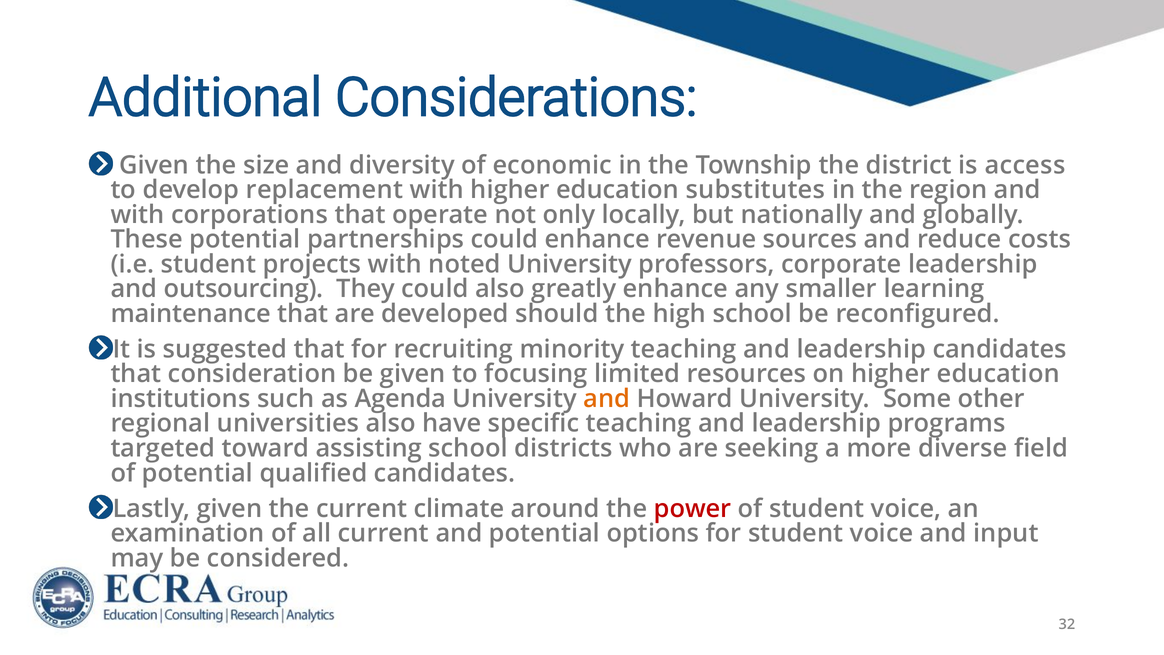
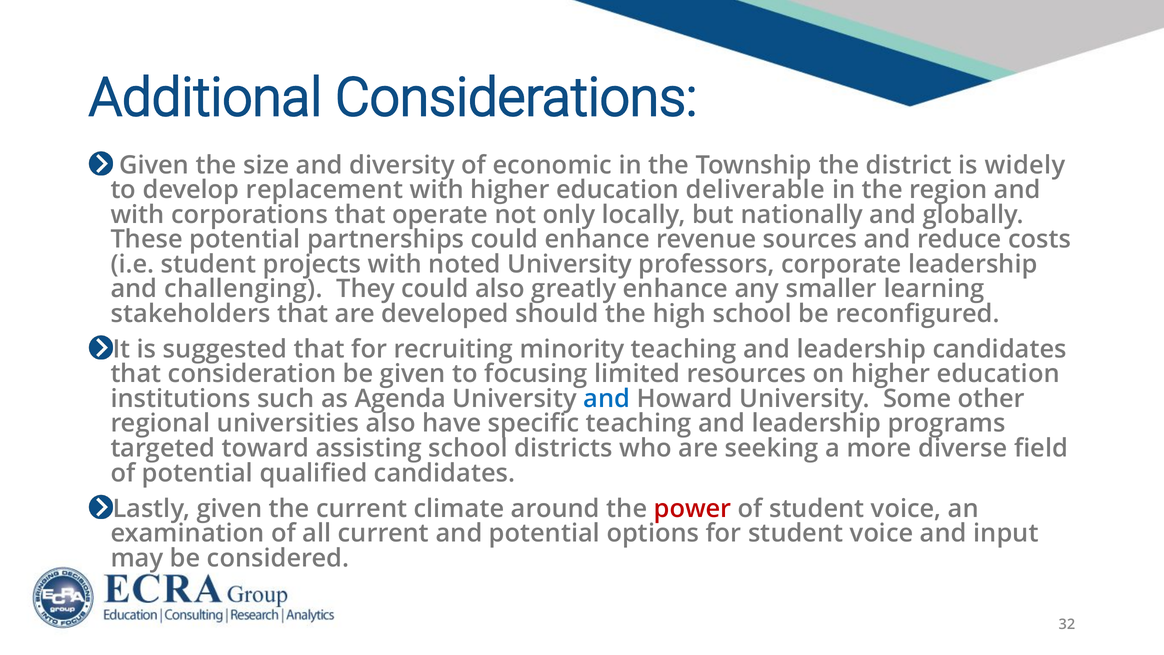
access: access -> widely
substitutes: substitutes -> deliverable
outsourcing: outsourcing -> challenging
maintenance: maintenance -> stakeholders
and at (607, 399) colour: orange -> blue
